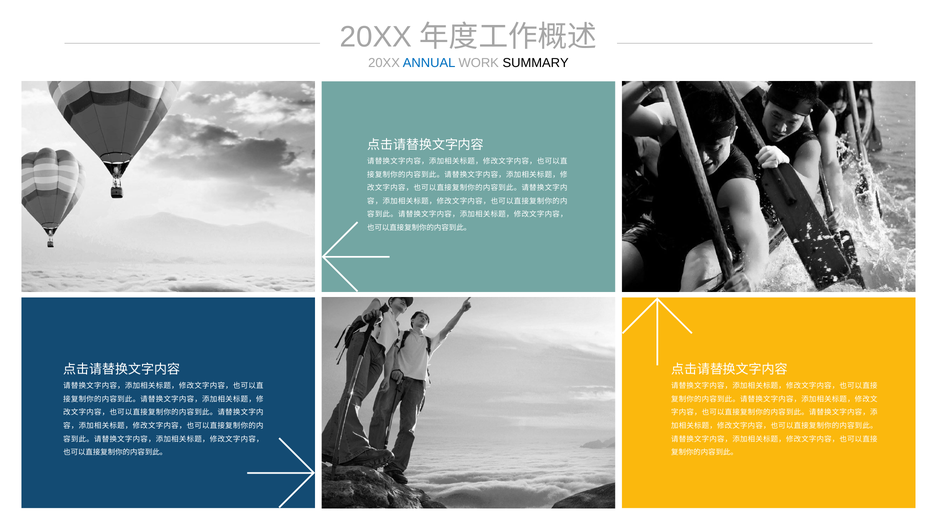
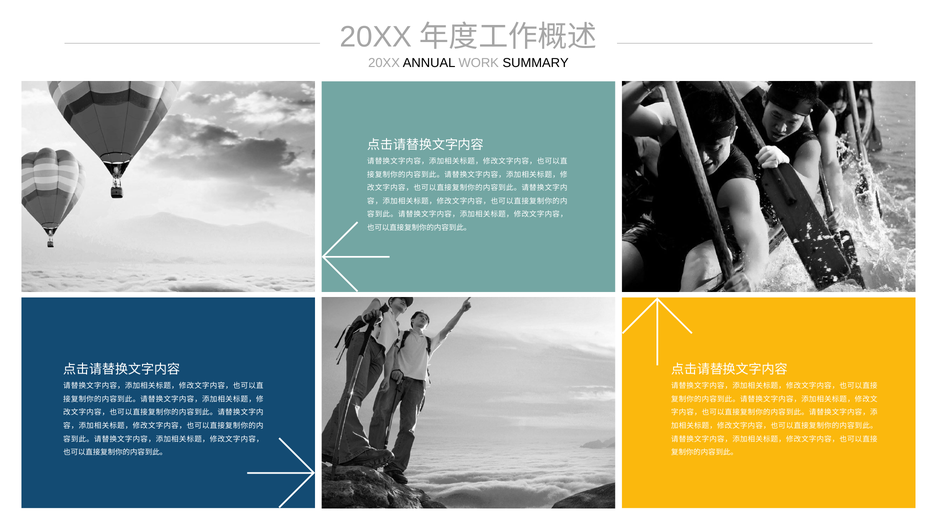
ANNUAL colour: blue -> black
